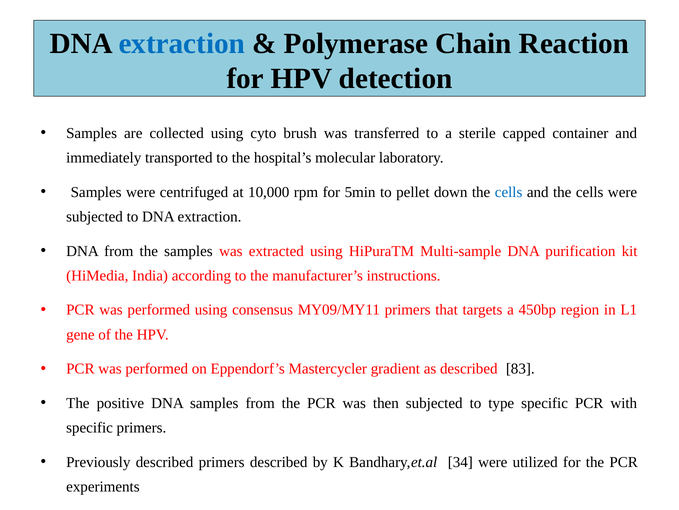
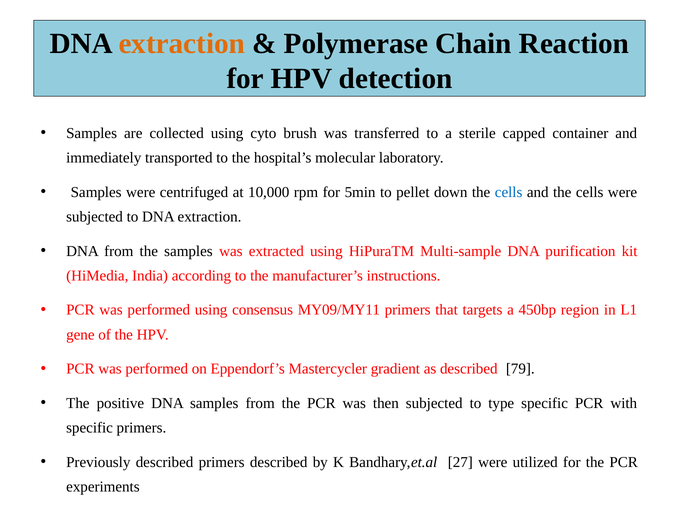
extraction at (182, 43) colour: blue -> orange
83: 83 -> 79
34: 34 -> 27
